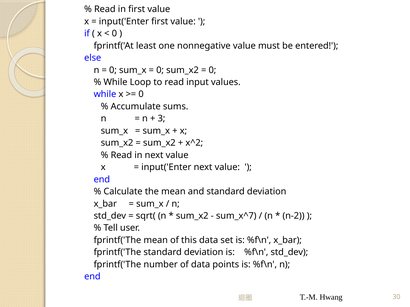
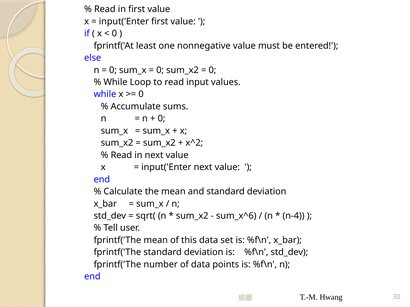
3 at (161, 119): 3 -> 0
sum_x^7: sum_x^7 -> sum_x^6
n-2: n-2 -> n-4
